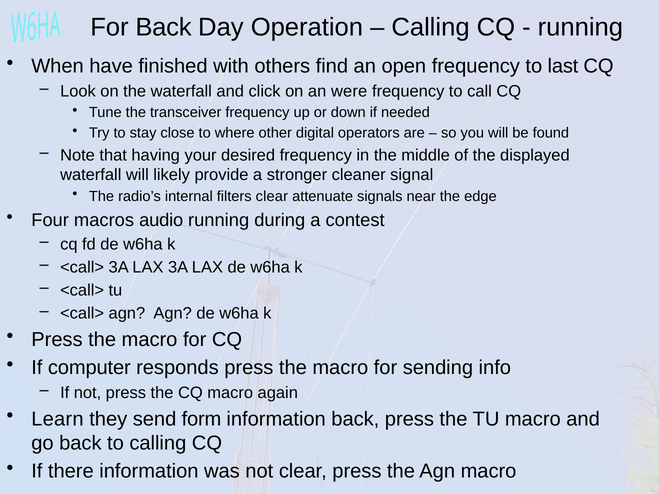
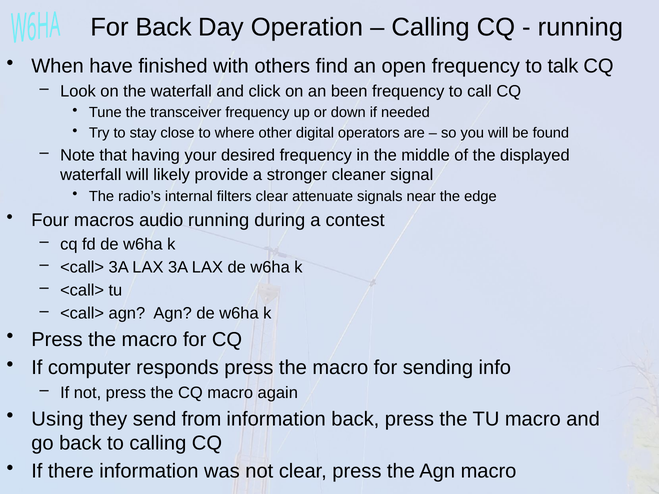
last: last -> talk
were: were -> been
Learn: Learn -> Using
form: form -> from
